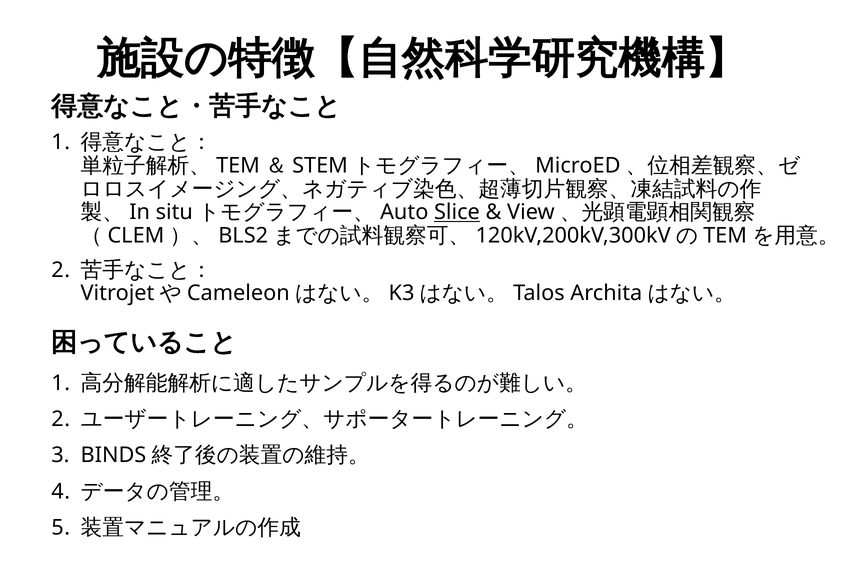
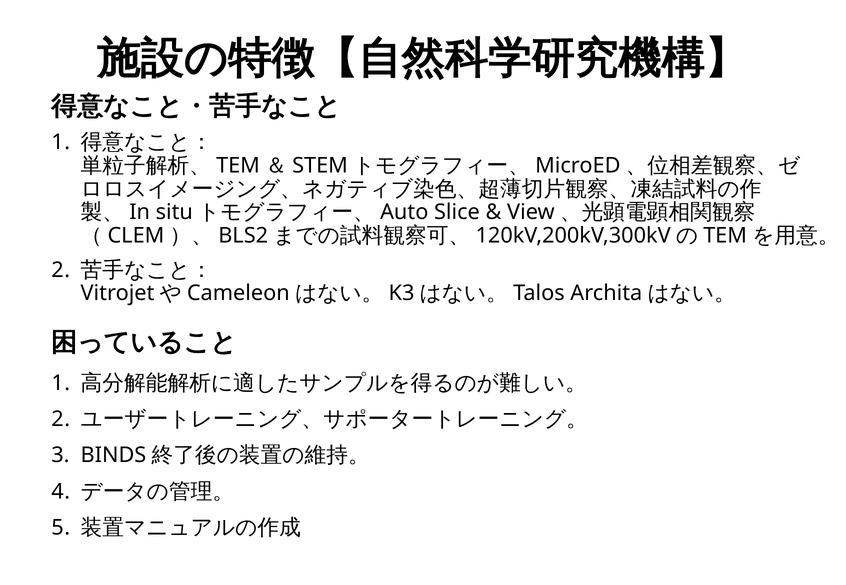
Slice underline: present -> none
